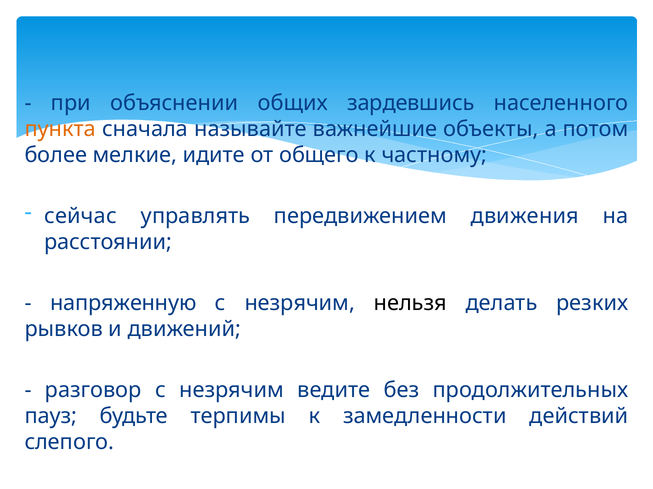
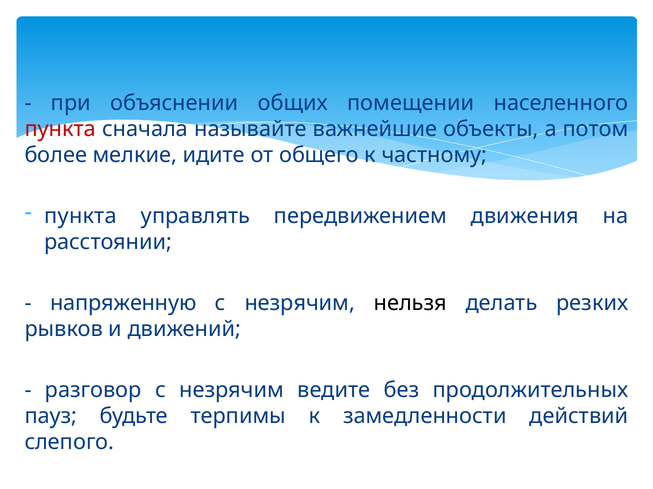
зардевшись: зардевшись -> помещении
пункта at (60, 129) colour: orange -> red
сейчас at (81, 216): сейчас -> пункта
